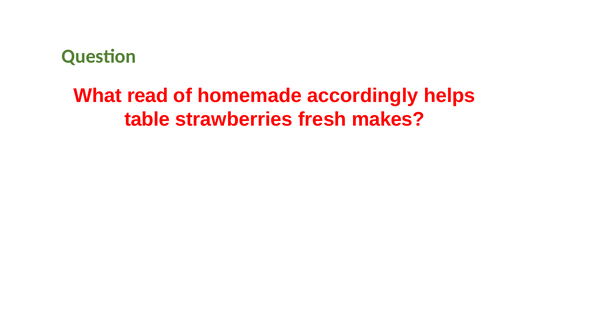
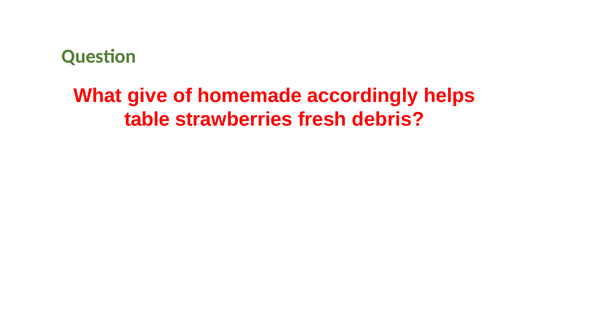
read: read -> give
makes: makes -> debris
